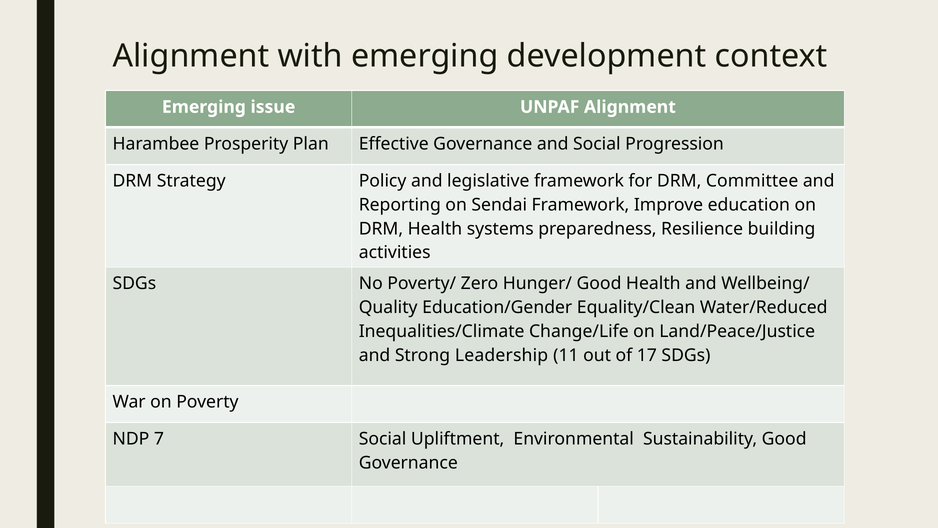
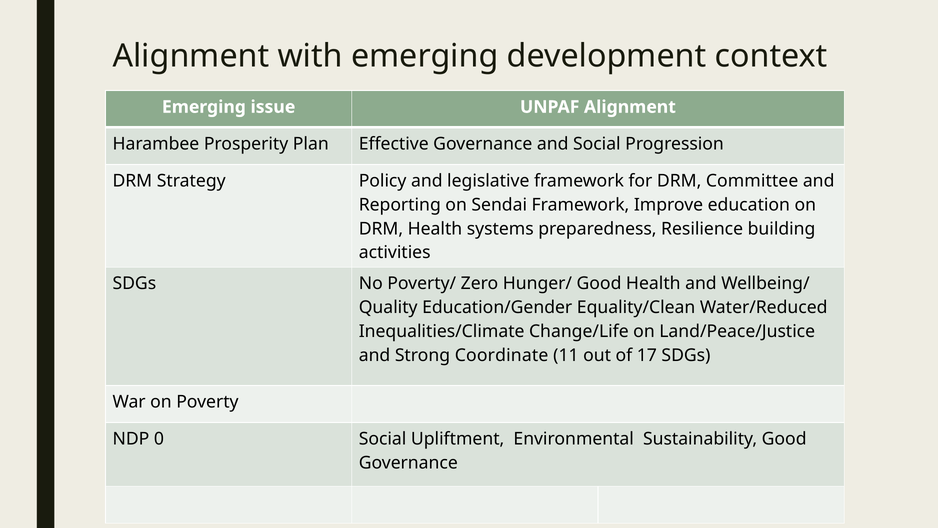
Leadership: Leadership -> Coordinate
7: 7 -> 0
